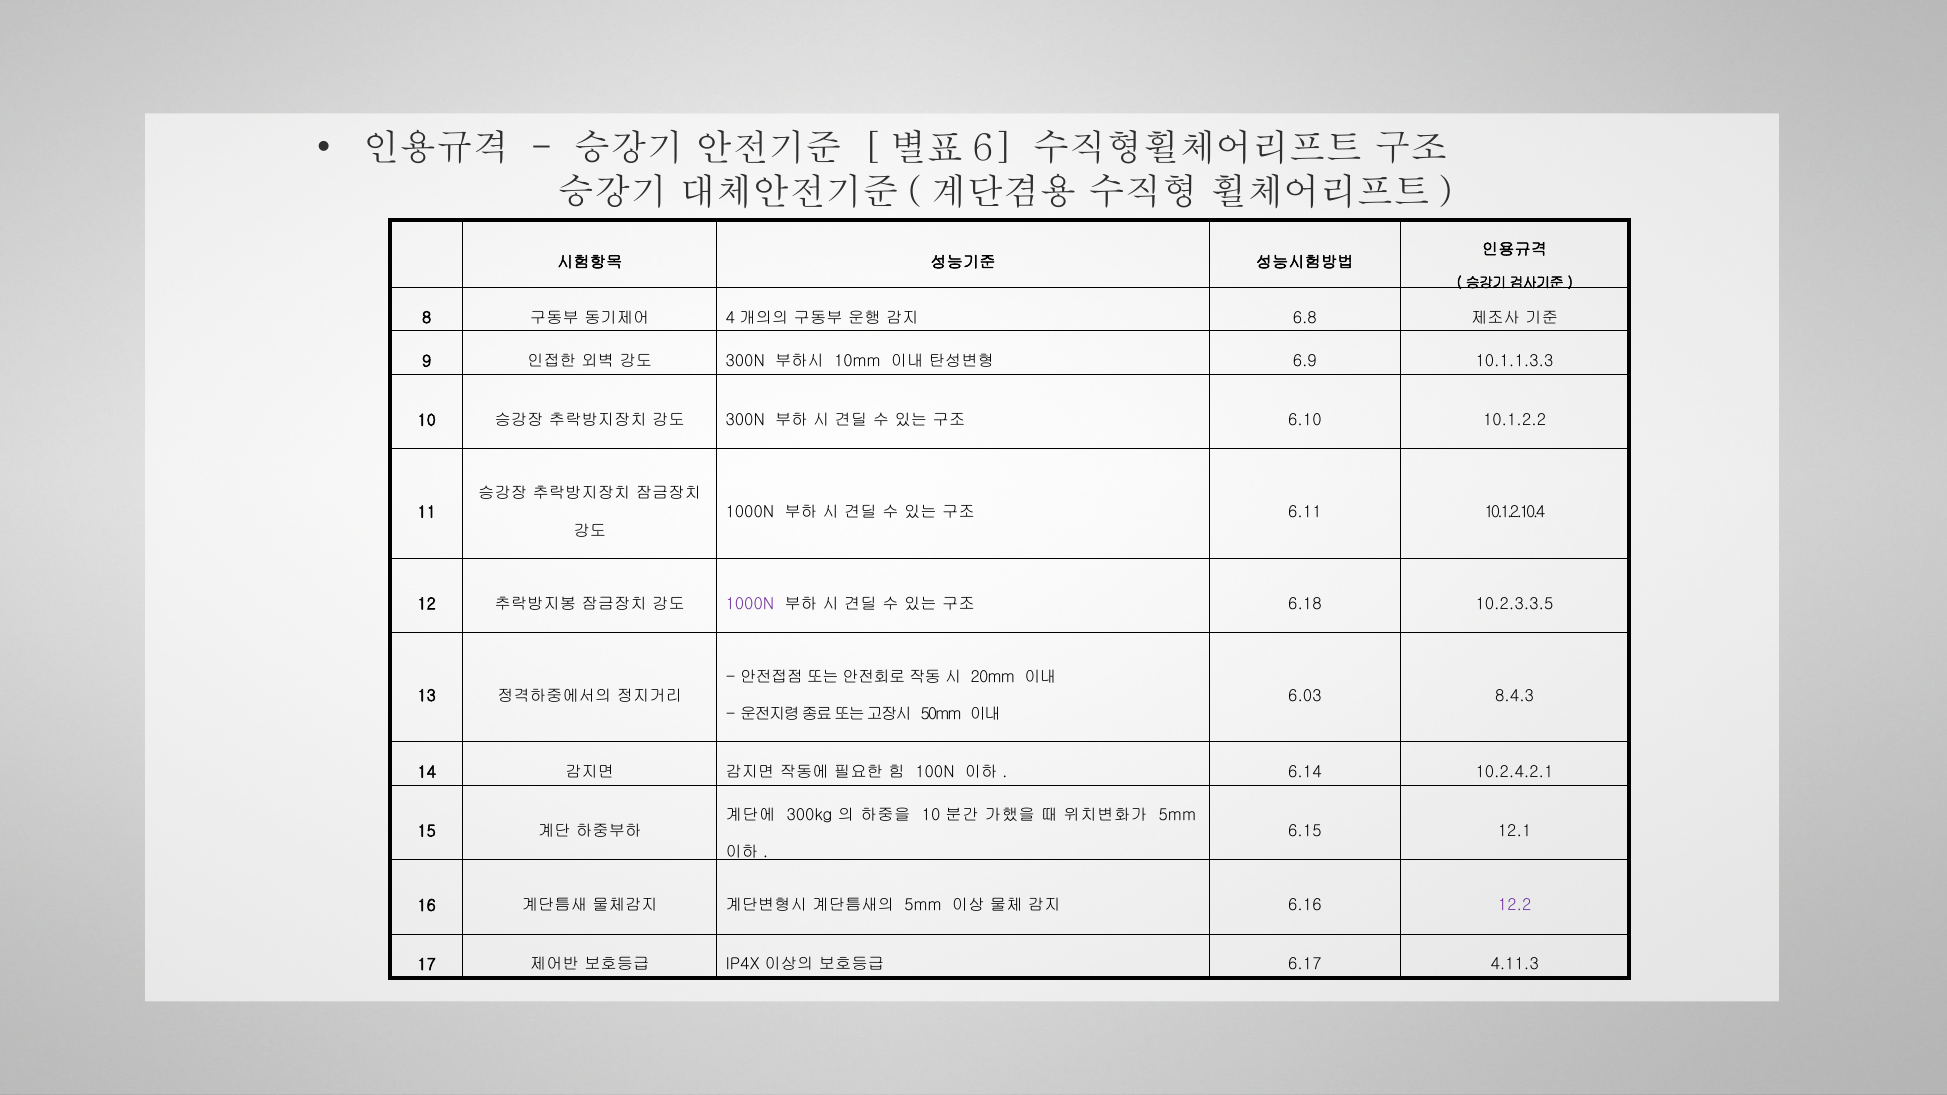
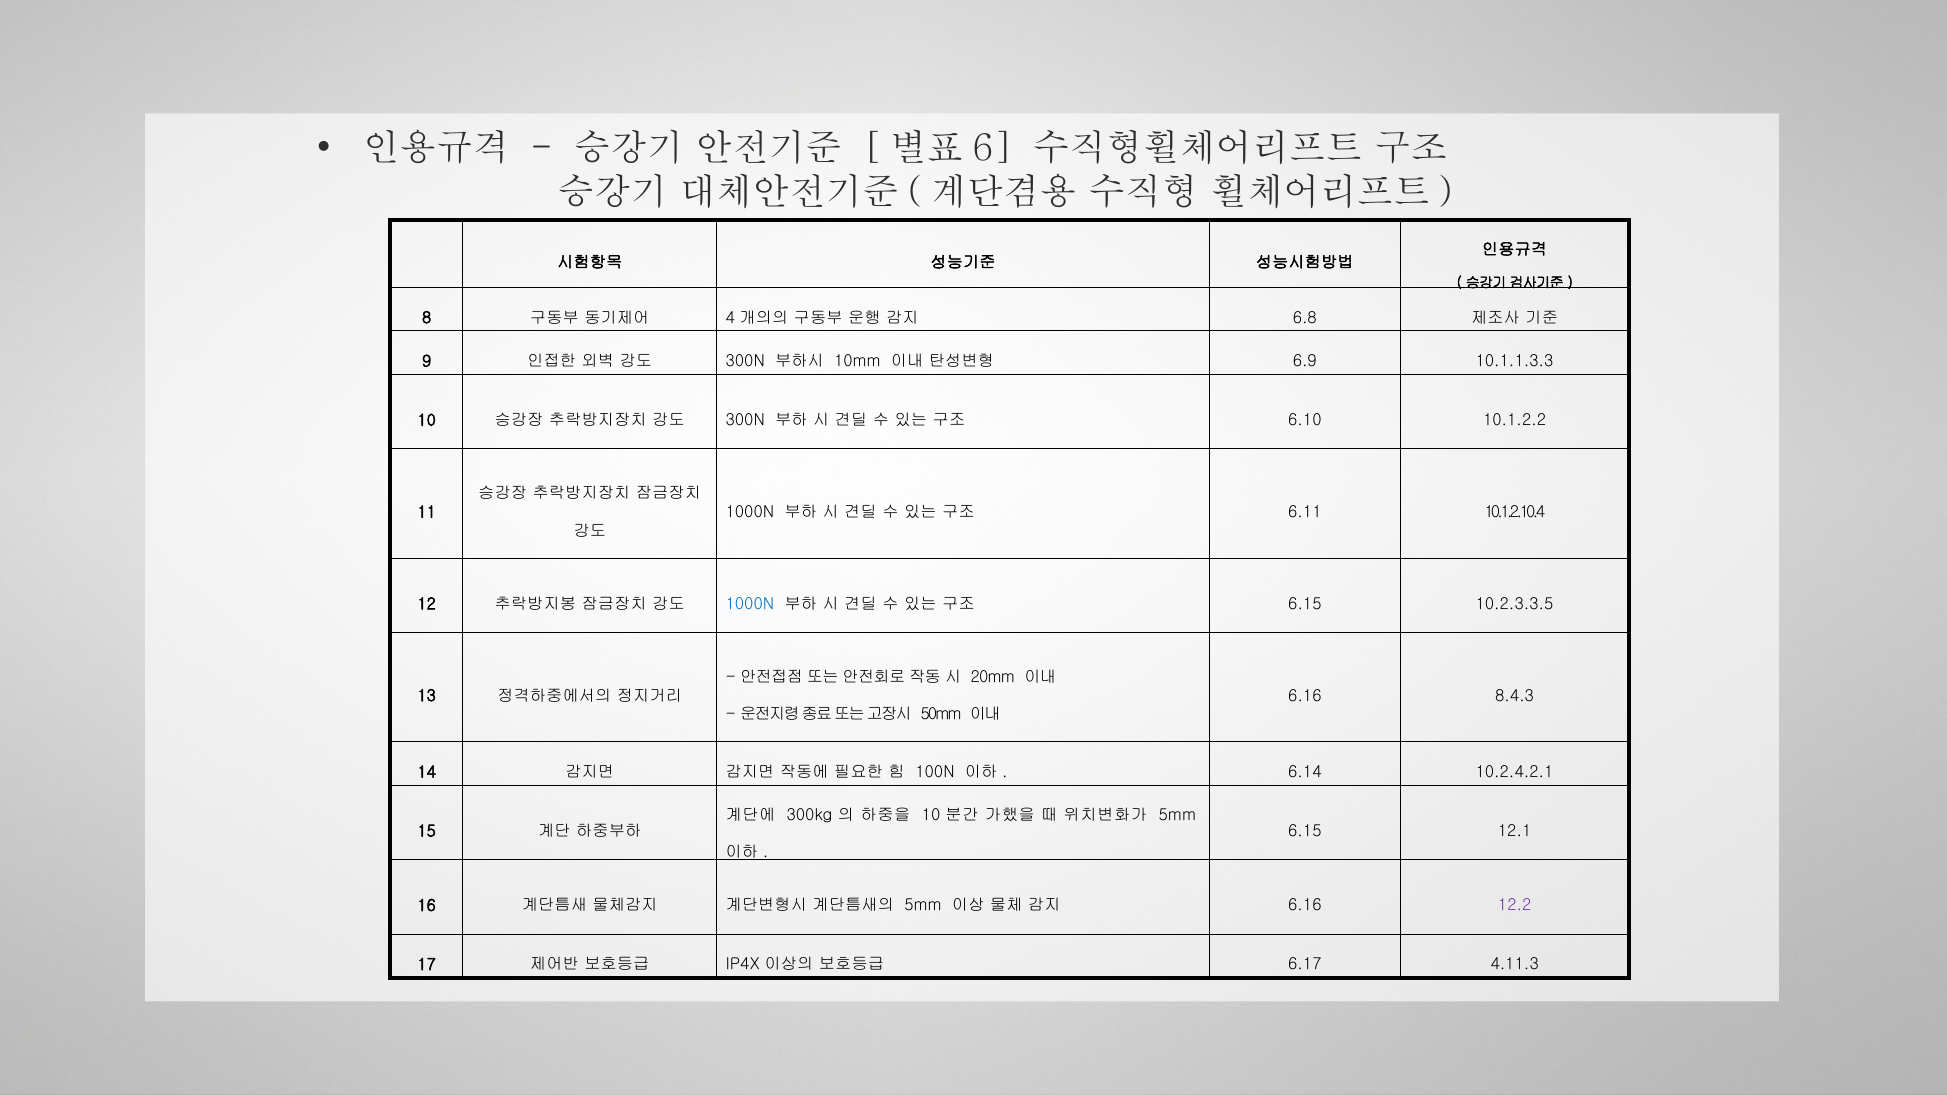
1000N at (750, 604) colour: purple -> blue
6.18 at (1305, 604): 6.18 -> 6.15
6.03 at (1305, 696): 6.03 -> 6.16
